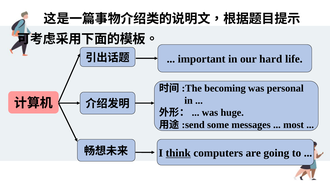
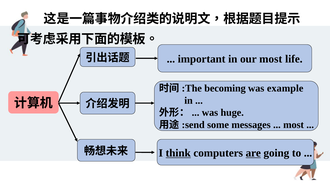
our hard: hard -> most
personal: personal -> example
are underline: none -> present
